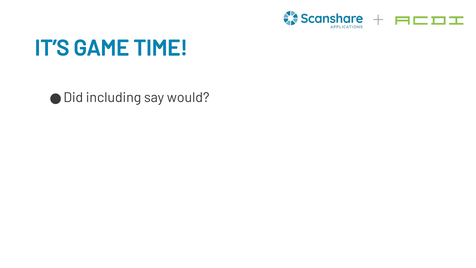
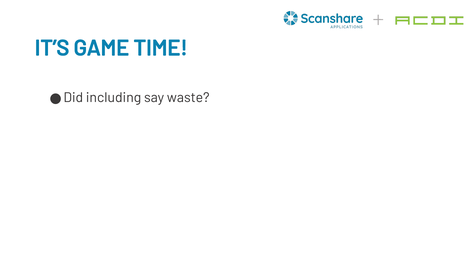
would: would -> waste
